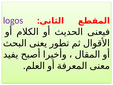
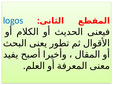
logos colour: purple -> blue
